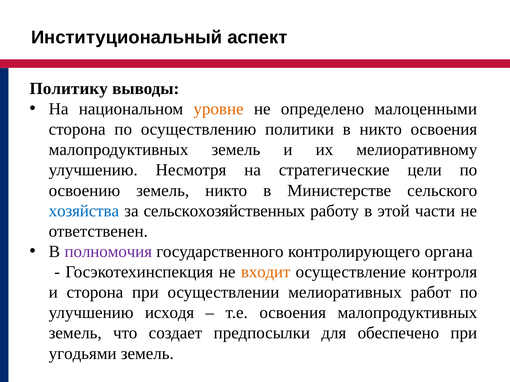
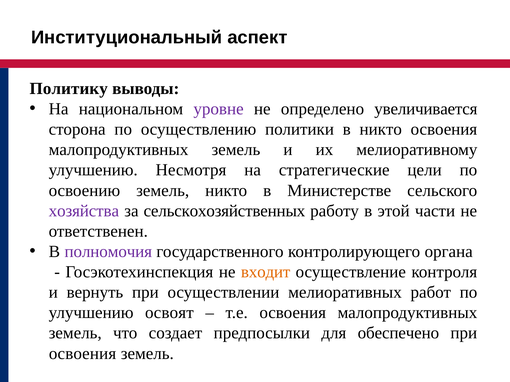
уровне colour: orange -> purple
малоценными: малоценными -> увеличивается
хозяйства colour: blue -> purple
и сторона: сторона -> вернуть
исходя: исходя -> освоят
угодьями at (83, 354): угодьями -> освоения
